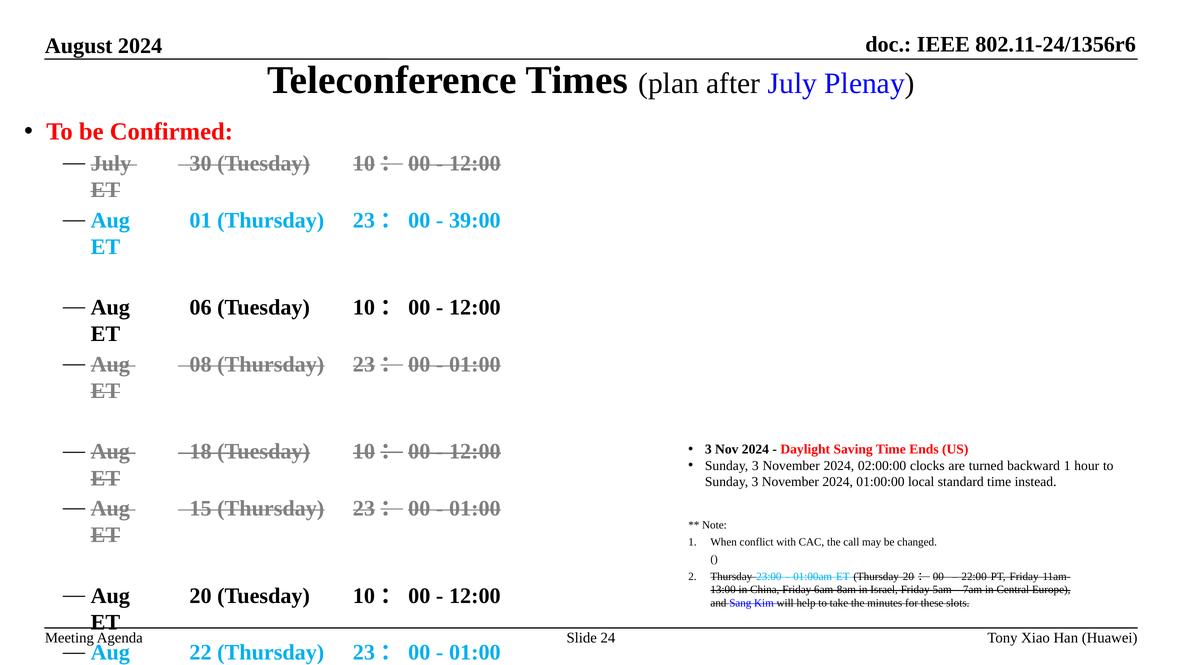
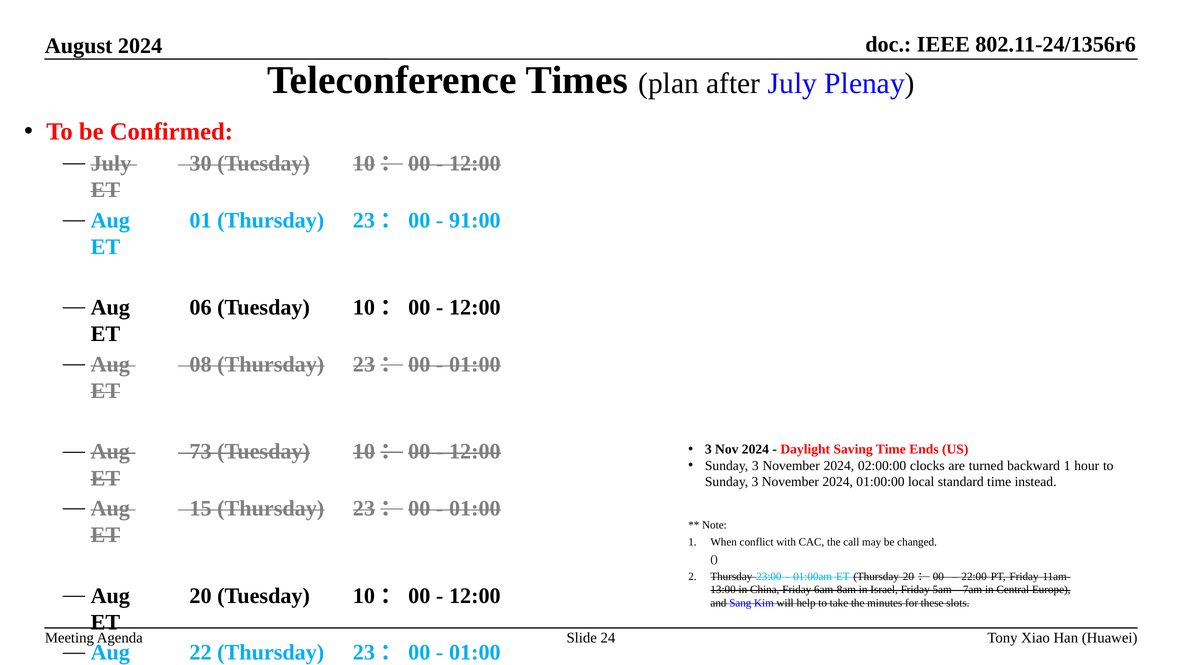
39:00: 39:00 -> 91:00
18: 18 -> 73
